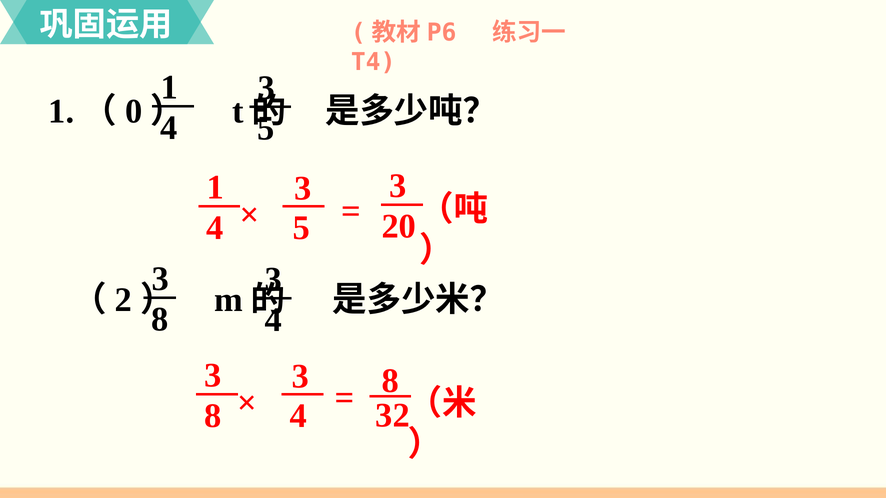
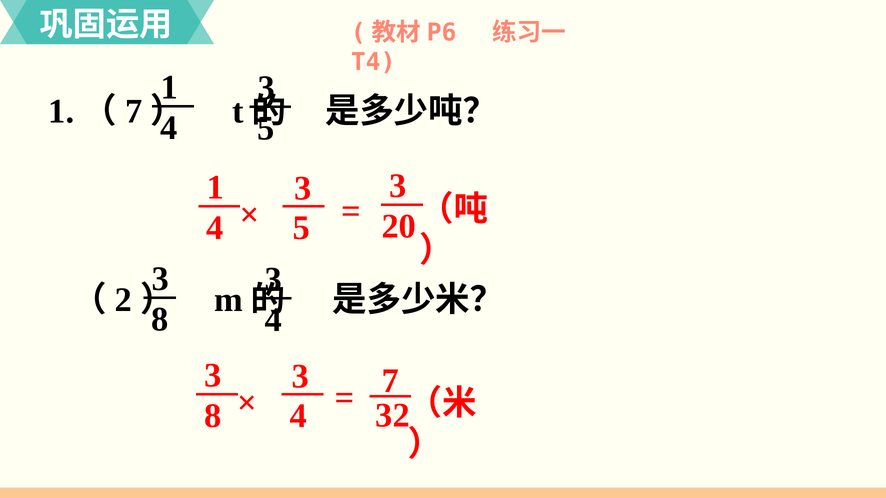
0 at (134, 111): 0 -> 7
8 at (390, 381): 8 -> 7
